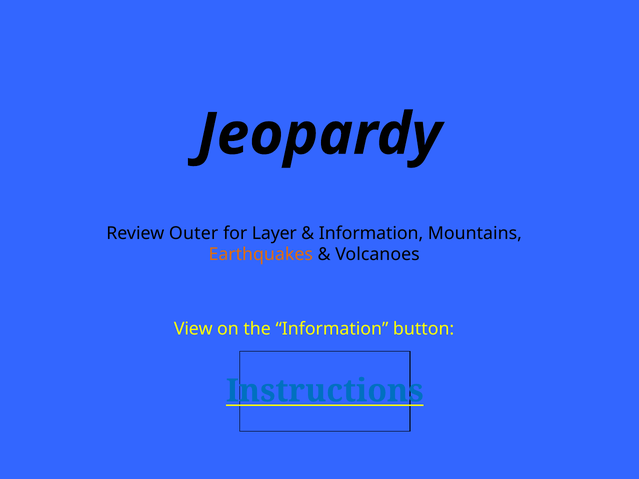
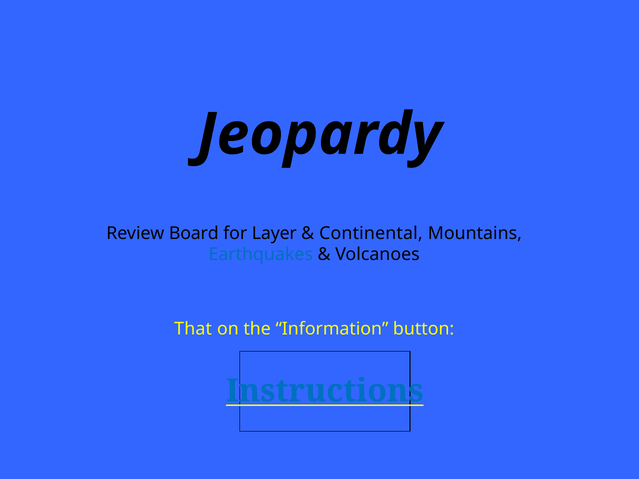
Outer: Outer -> Board
Information at (371, 233): Information -> Continental
Earthquakes colour: orange -> blue
View: View -> That
